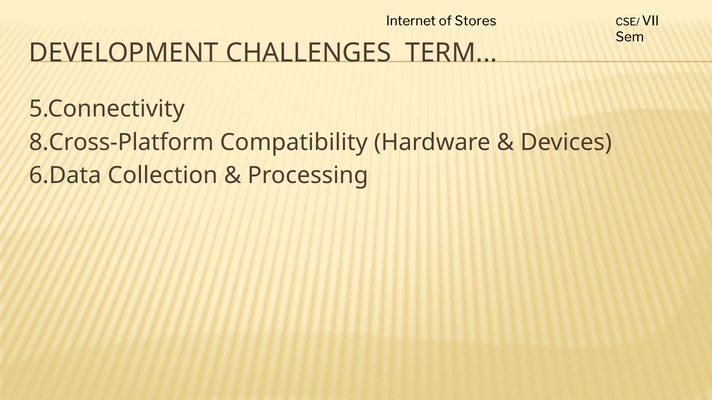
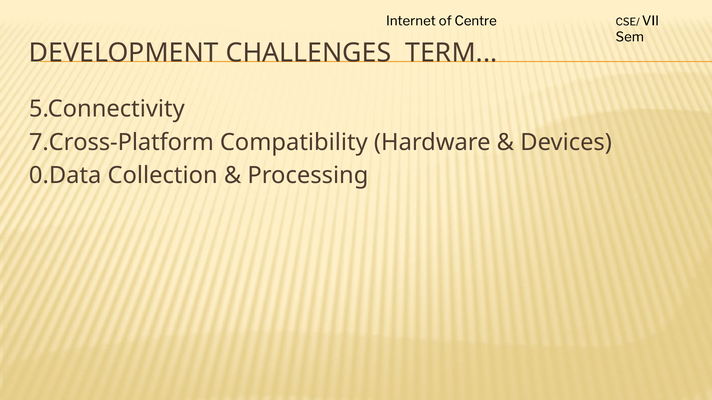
Stores: Stores -> Centre
8.Cross-Platform: 8.Cross-Platform -> 7.Cross-Platform
6.Data: 6.Data -> 0.Data
